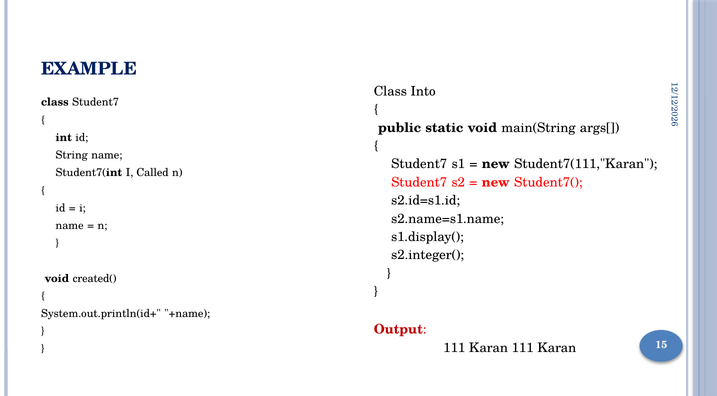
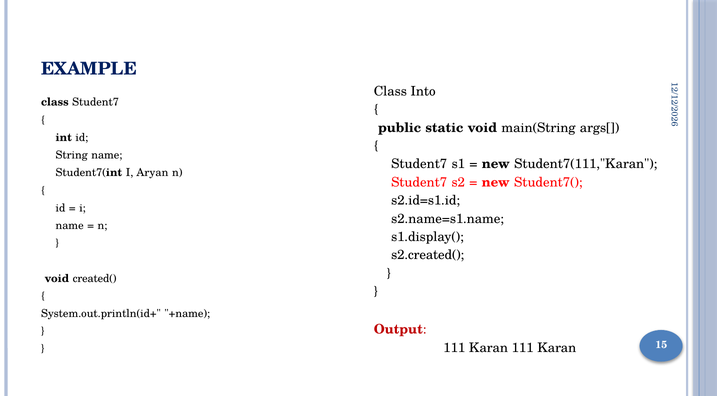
Called: Called -> Aryan
s2.integer(: s2.integer( -> s2.created(
